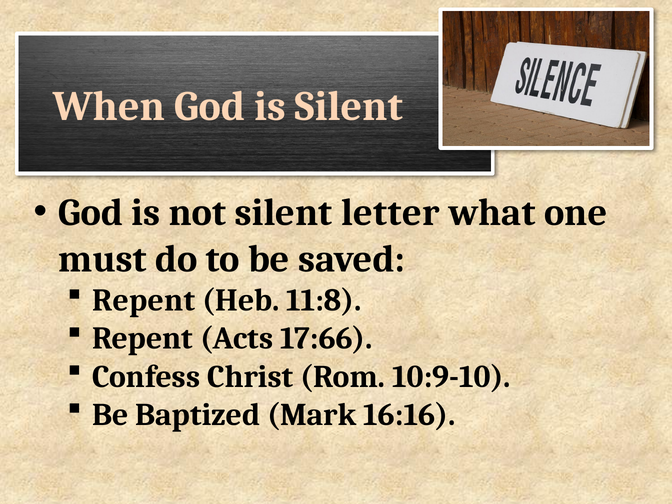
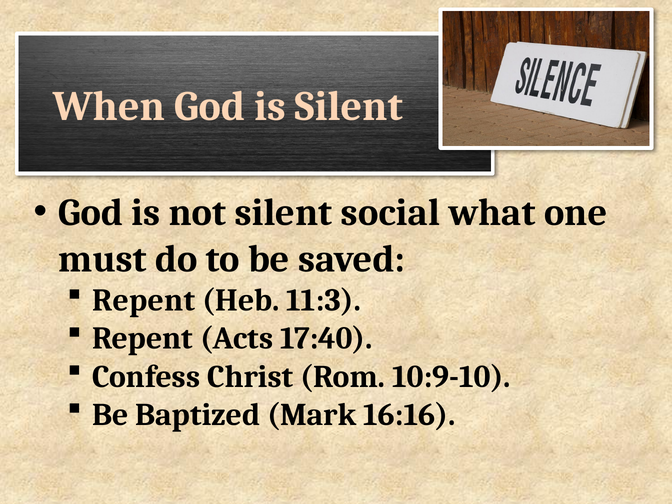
letter: letter -> social
11:8: 11:8 -> 11:3
17:66: 17:66 -> 17:40
